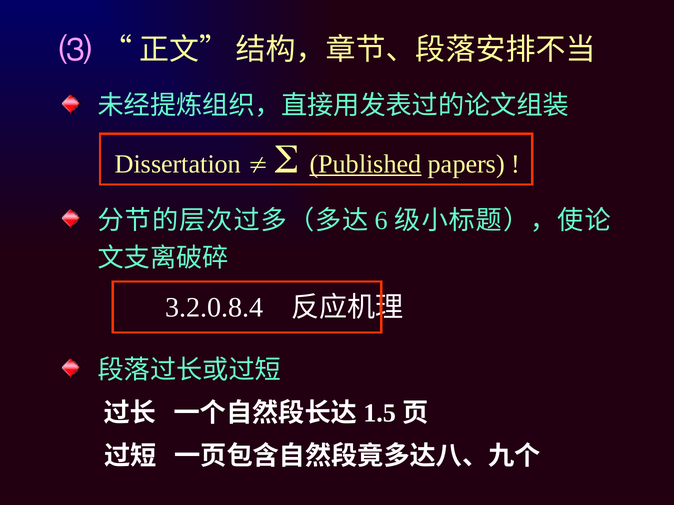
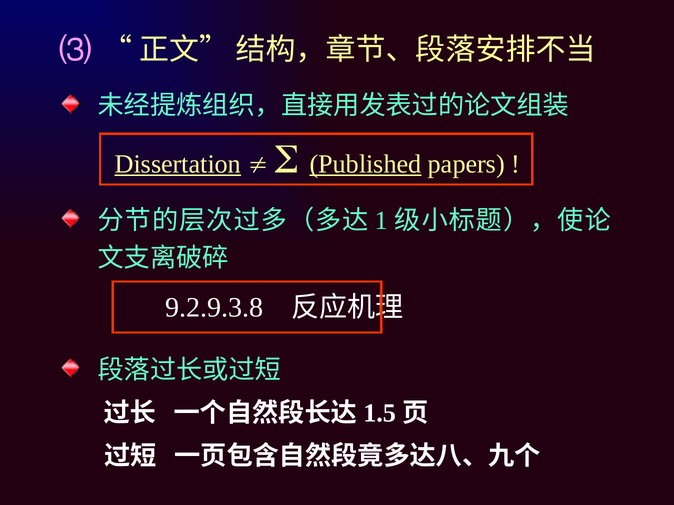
Dissertation underline: none -> present
6: 6 -> 1
3.2.0.8.4: 3.2.0.8.4 -> 9.2.9.3.8
